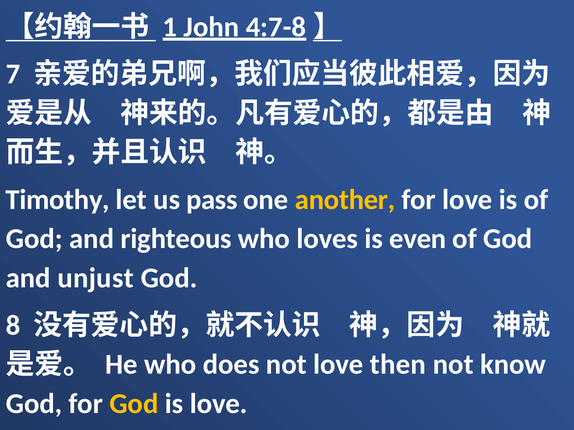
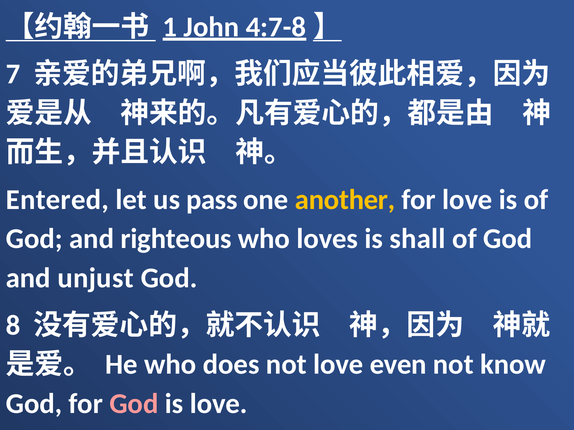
Timothy: Timothy -> Entered
even: even -> shall
then: then -> even
God at (134, 404) colour: yellow -> pink
